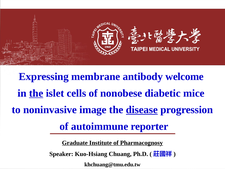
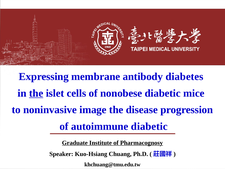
welcome: welcome -> diabetes
disease underline: present -> none
autoimmune reporter: reporter -> diabetic
